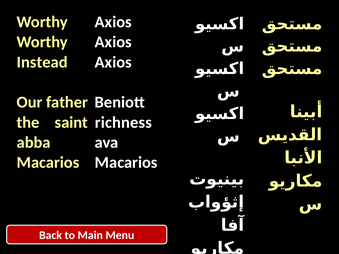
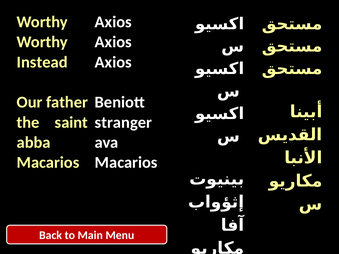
richness: richness -> stranger
